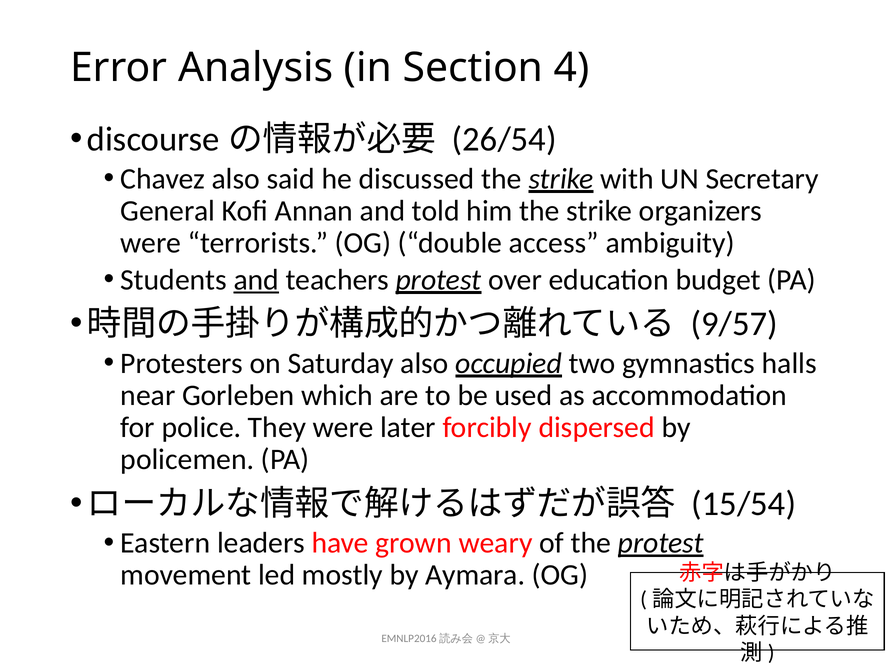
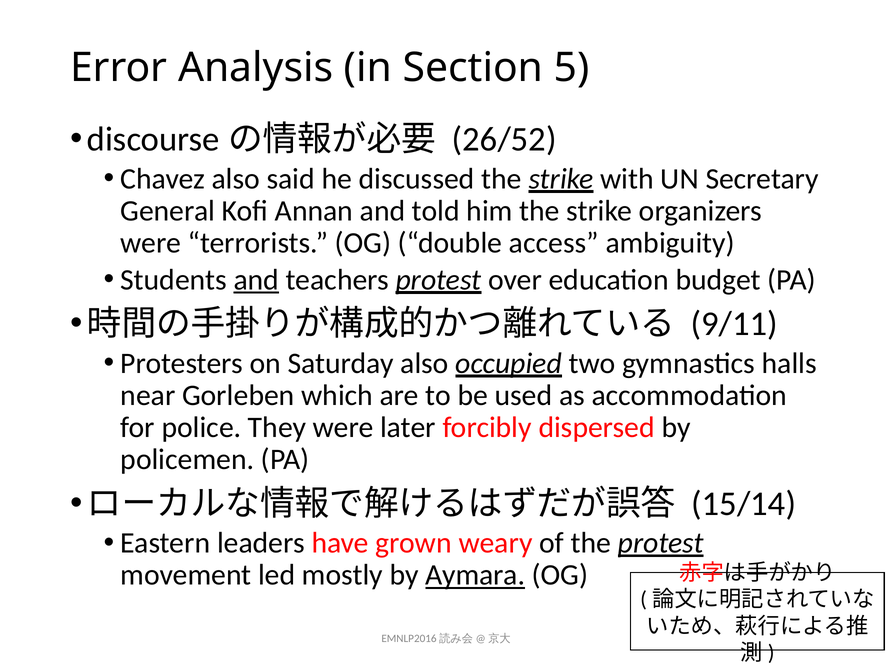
4: 4 -> 5
26/54: 26/54 -> 26/52
9/57: 9/57 -> 9/11
15/54: 15/54 -> 15/14
Aymara underline: none -> present
